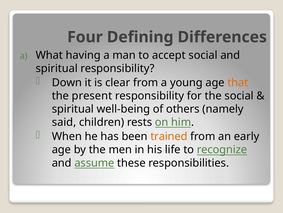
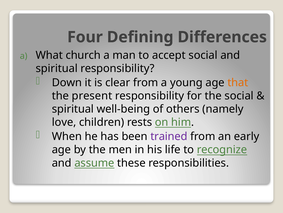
having: having -> church
said: said -> love
trained colour: orange -> purple
